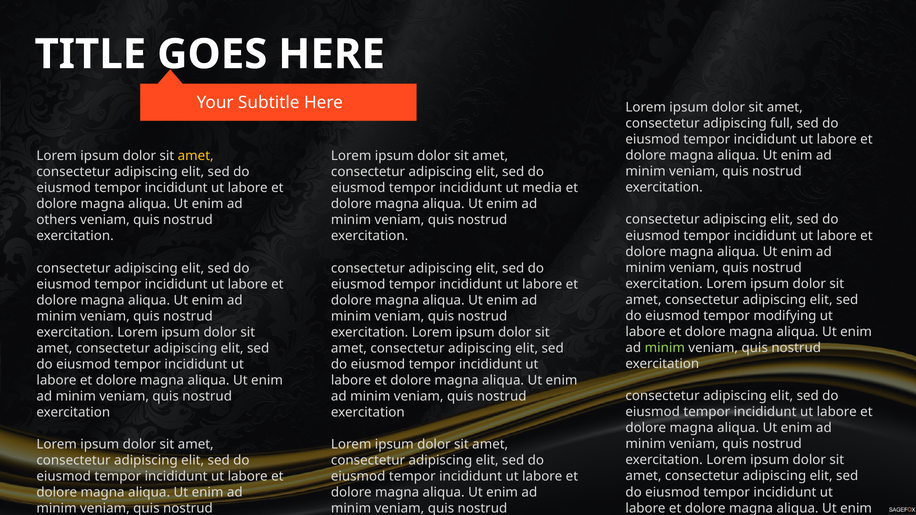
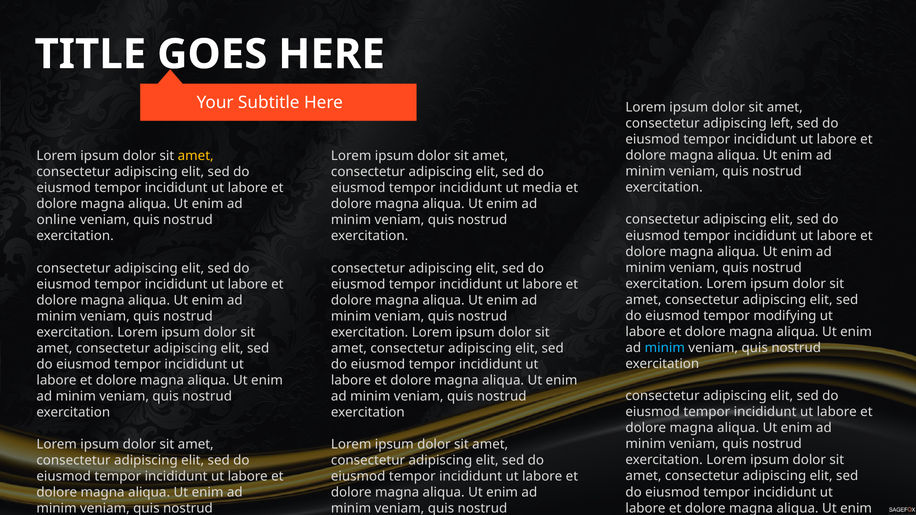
full: full -> left
others: others -> online
minim at (665, 348) colour: light green -> light blue
